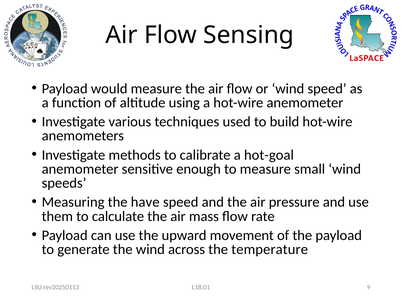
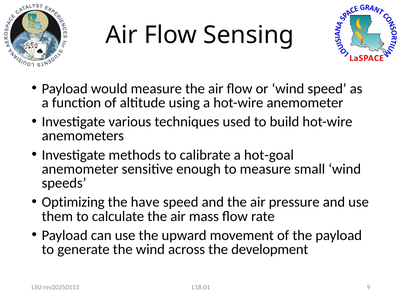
Measuring: Measuring -> Optimizing
temperature: temperature -> development
